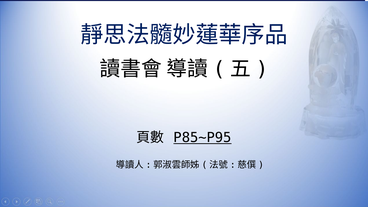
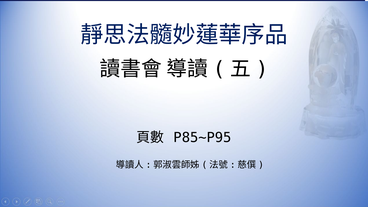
P85~P95 underline: present -> none
